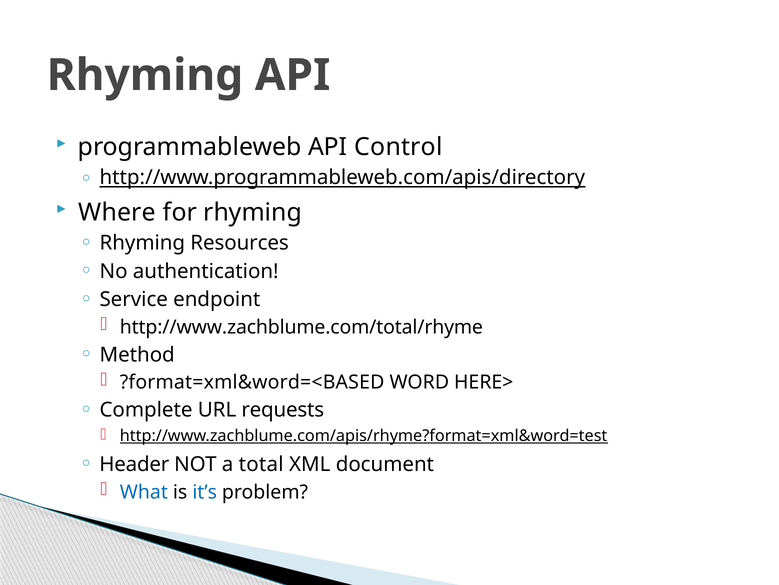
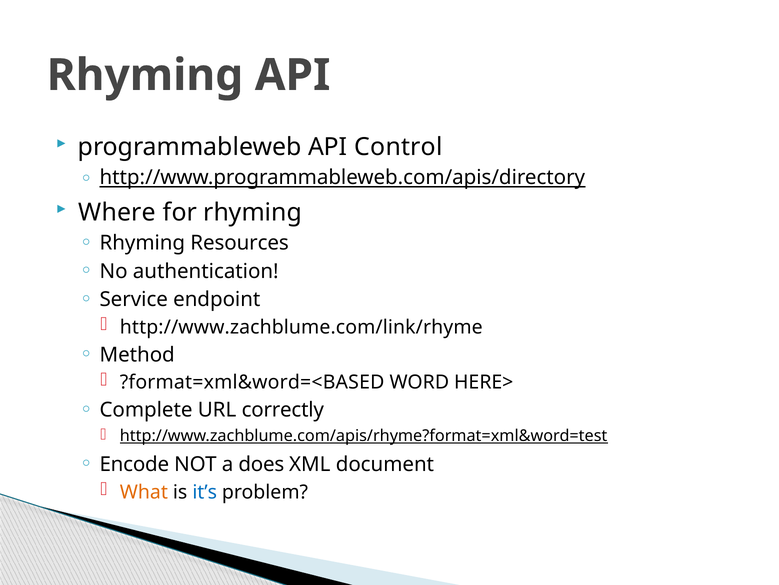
http://www.zachblume.com/total/rhyme: http://www.zachblume.com/total/rhyme -> http://www.zachblume.com/link/rhyme
requests: requests -> correctly
Header: Header -> Encode
total: total -> does
What colour: blue -> orange
